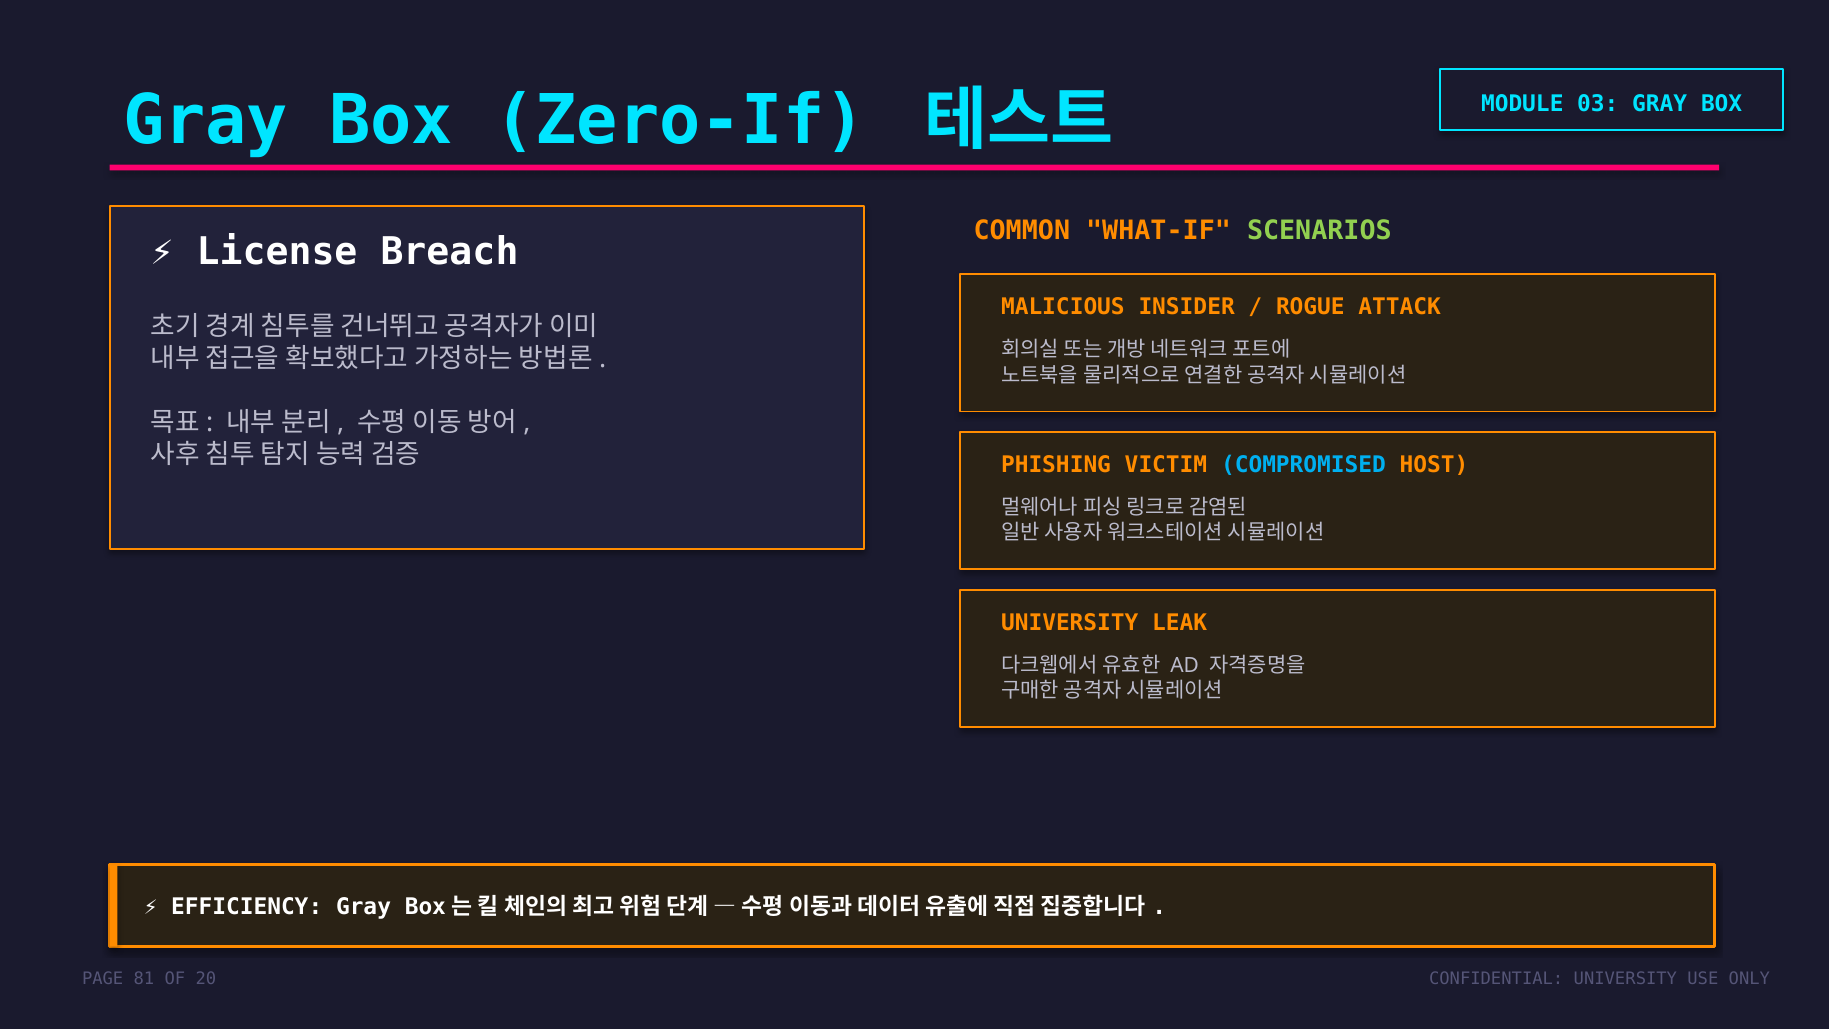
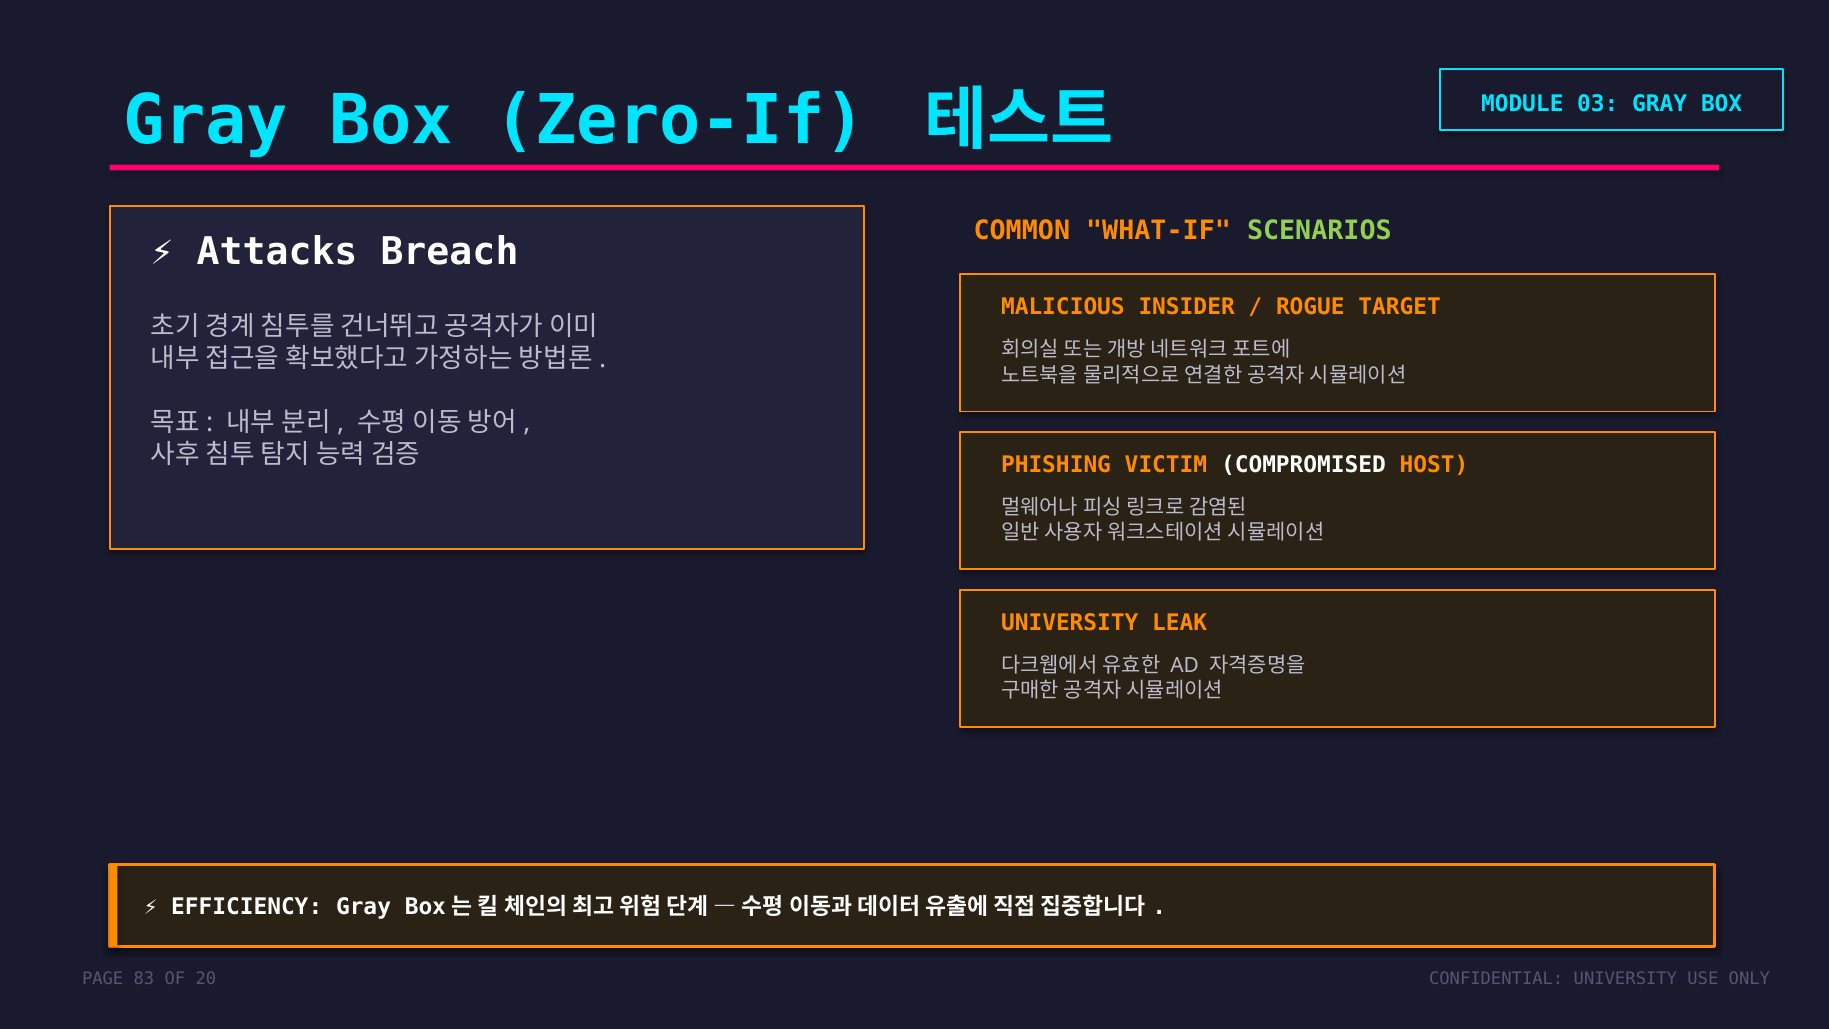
License: License -> Attacks
ATTACK: ATTACK -> TARGET
COMPROMISED colour: light blue -> white
81: 81 -> 83
